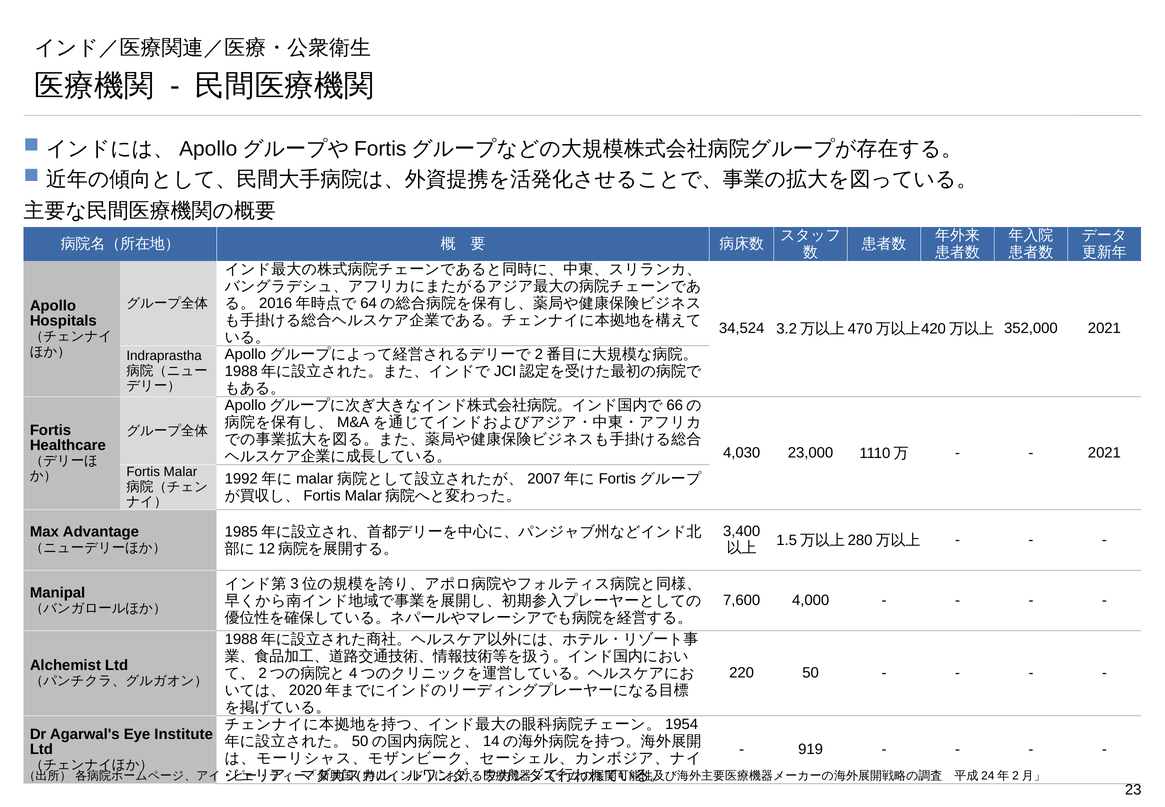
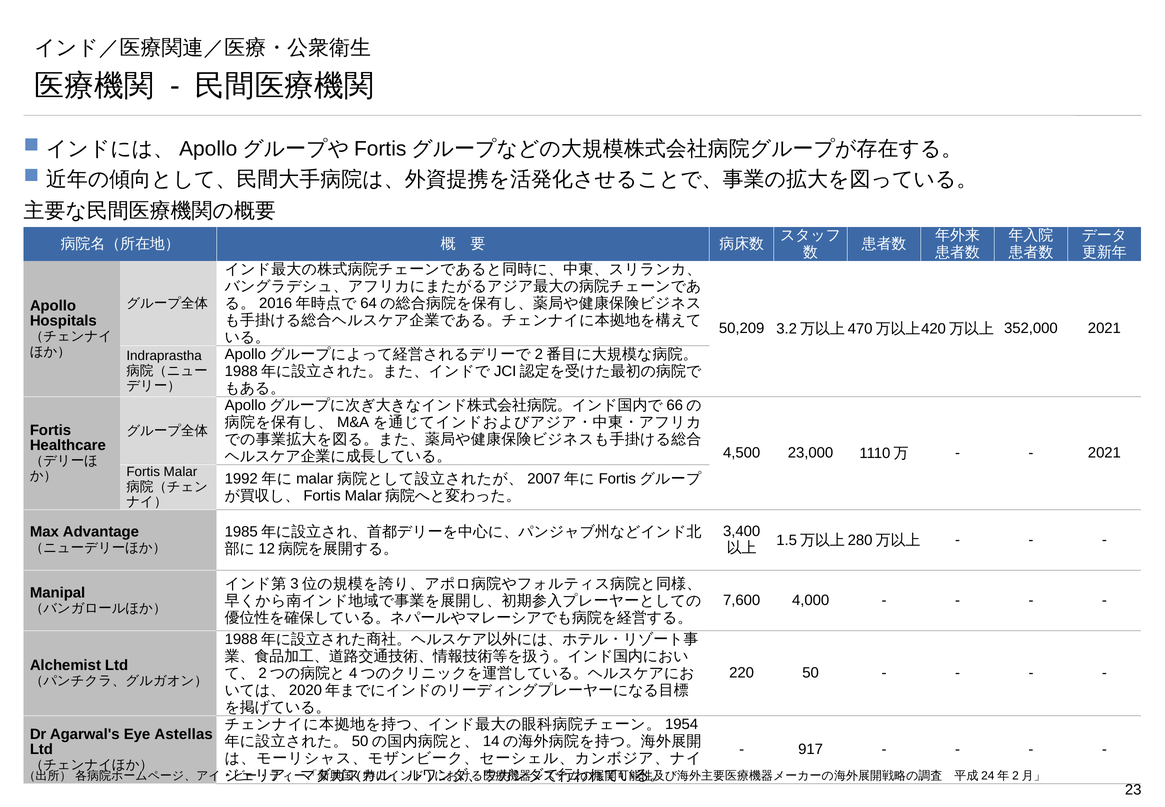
34,524: 34,524 -> 50,209
4,030: 4,030 -> 4,500
Institute: Institute -> Astellas
919: 919 -> 917
